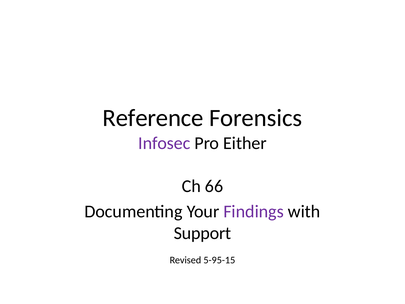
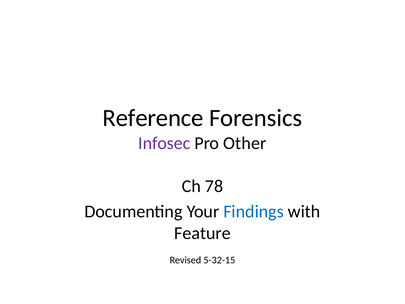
Either: Either -> Other
66: 66 -> 78
Findings colour: purple -> blue
Support: Support -> Feature
5-95-15: 5-95-15 -> 5-32-15
